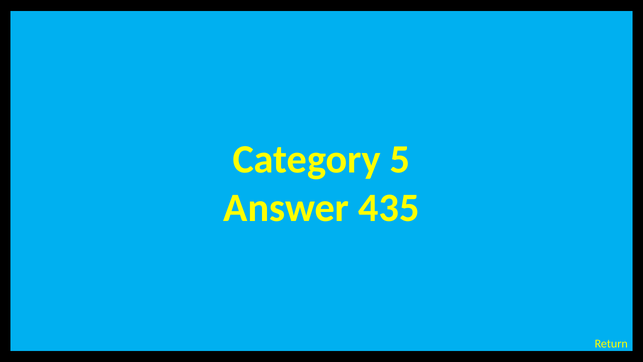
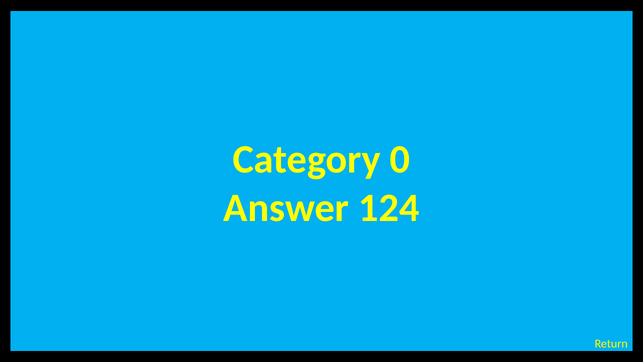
5: 5 -> 0
435: 435 -> 124
